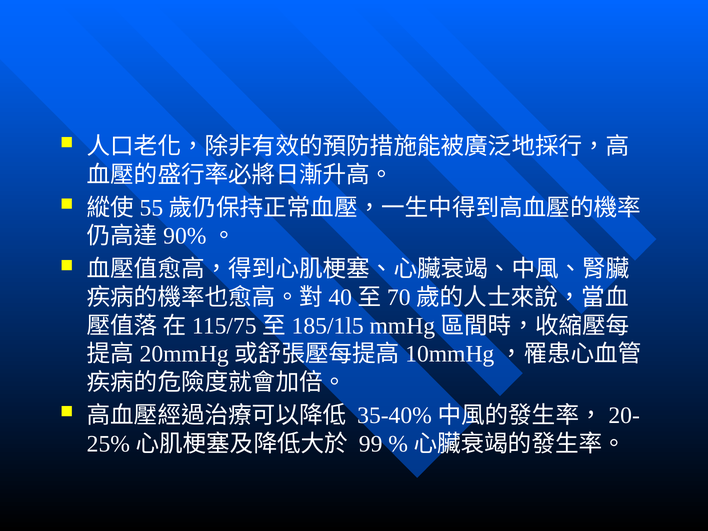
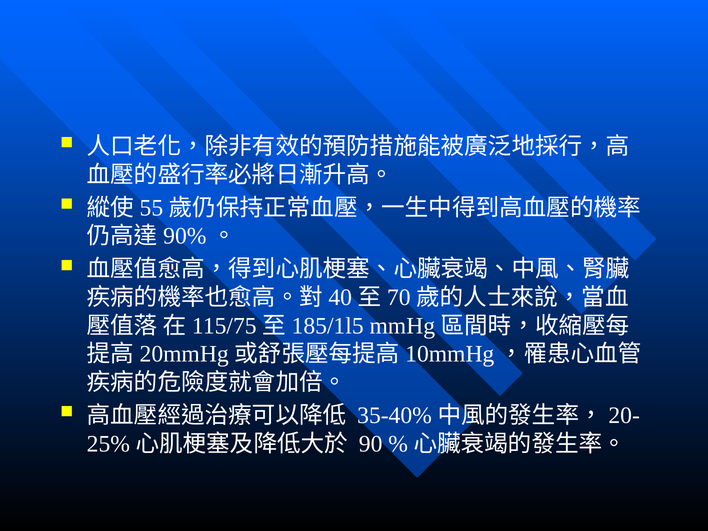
99: 99 -> 90
